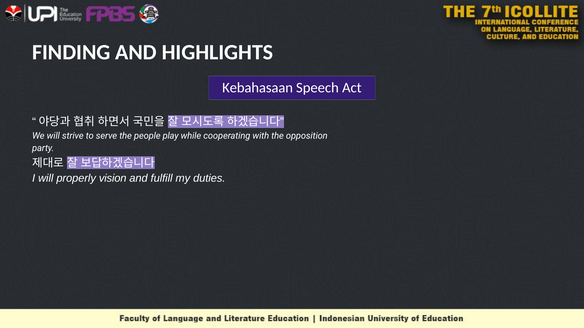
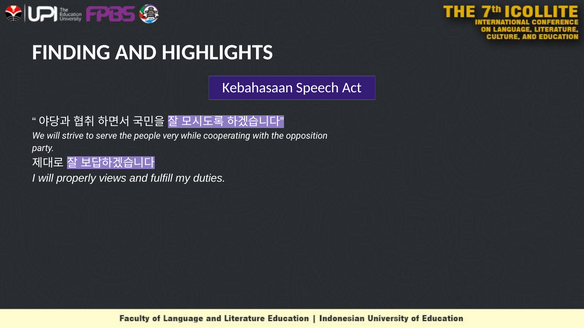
play: play -> very
vision: vision -> views
